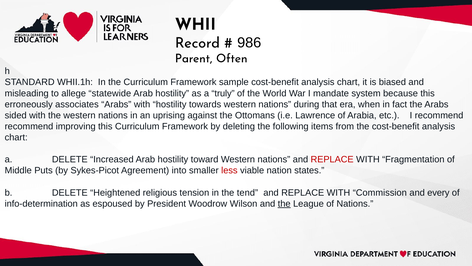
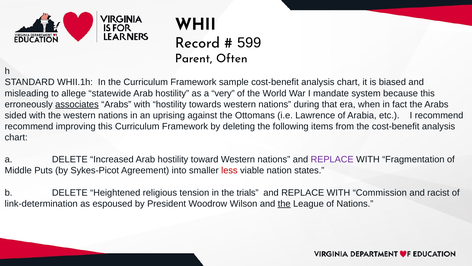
986: 986 -> 599
truly: truly -> very
associates underline: none -> present
REPLACE at (332, 159) colour: red -> purple
tend: tend -> trials
every: every -> racist
info-determination: info-determination -> link-determination
